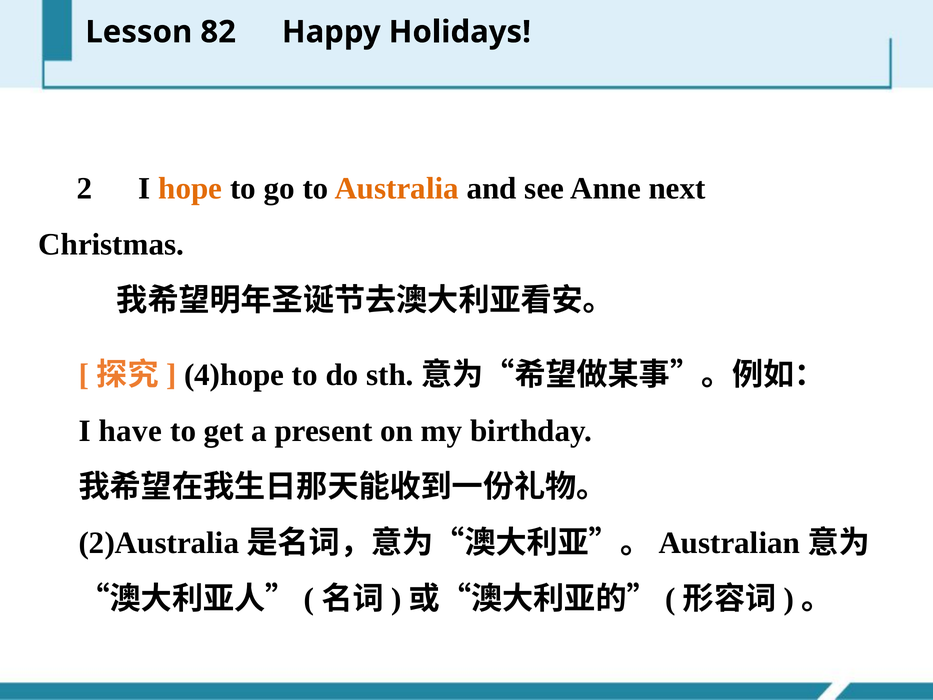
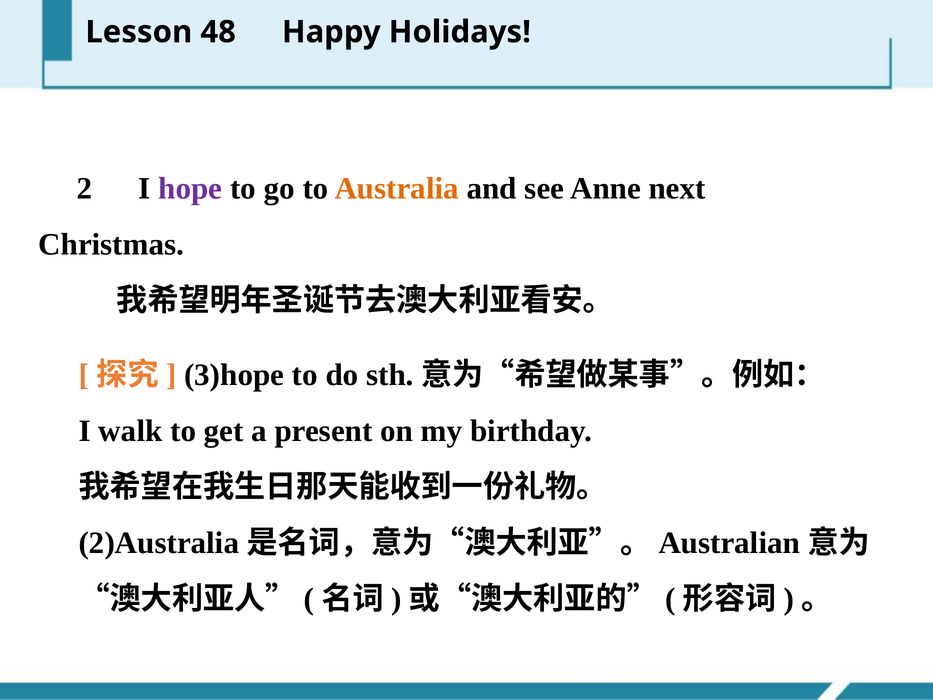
82: 82 -> 48
hope colour: orange -> purple
4)hope: 4)hope -> 3)hope
have: have -> walk
